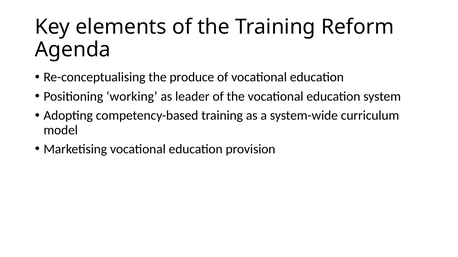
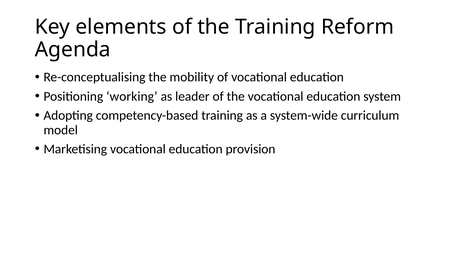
produce: produce -> mobility
